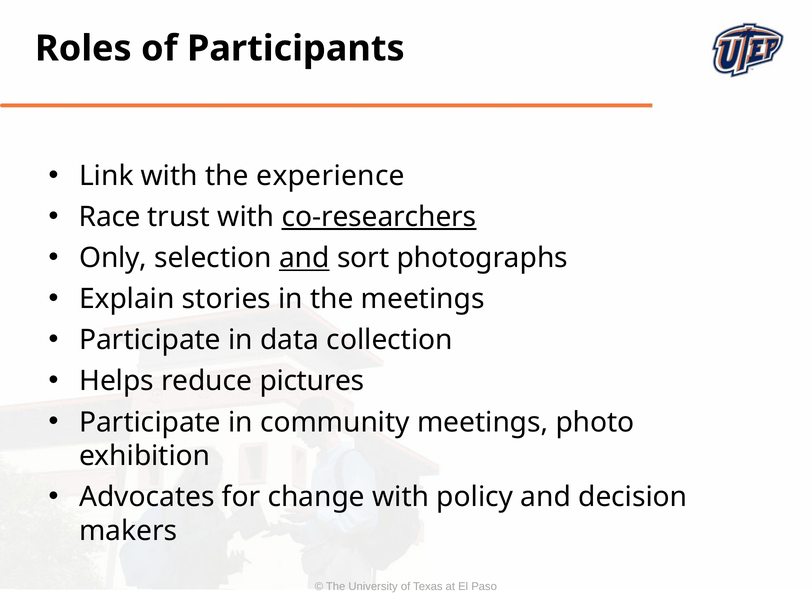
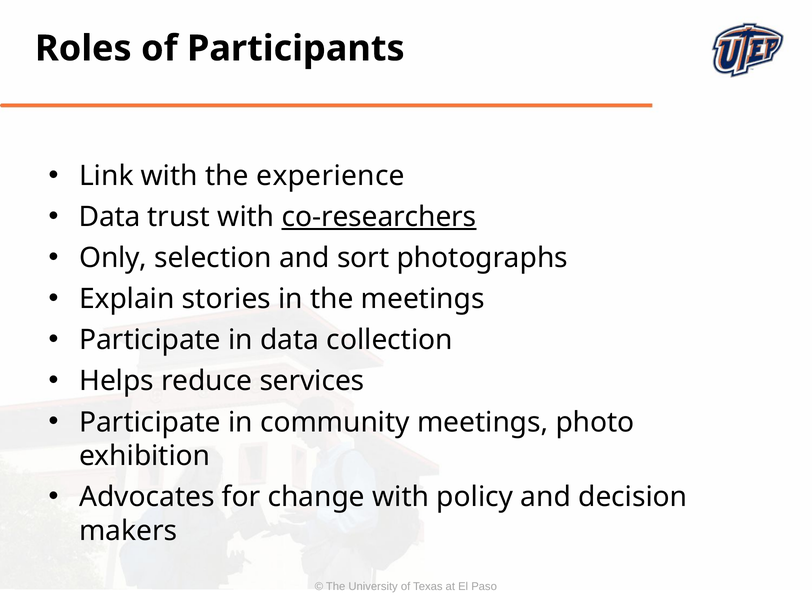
Race at (110, 217): Race -> Data
and at (304, 258) underline: present -> none
pictures: pictures -> services
